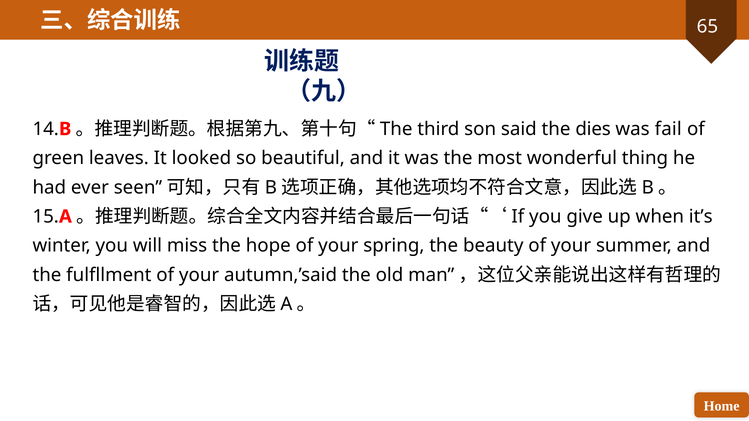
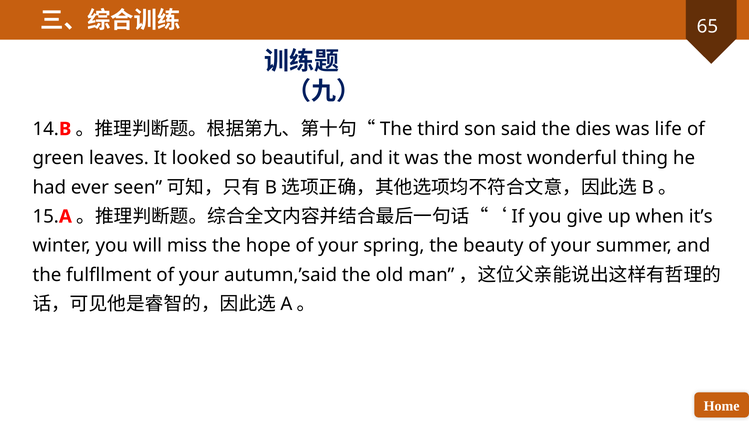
fail: fail -> life
